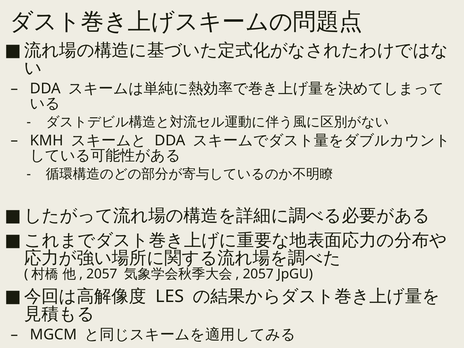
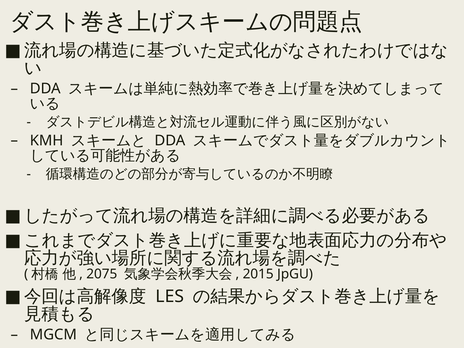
2057 at (102, 274): 2057 -> 2075
2057 at (258, 274): 2057 -> 2015
